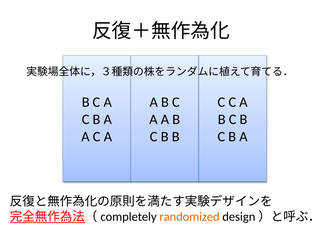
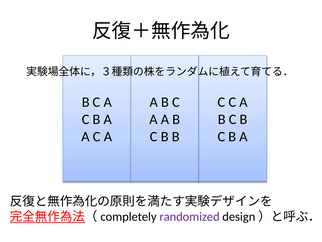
randomized colour: orange -> purple
